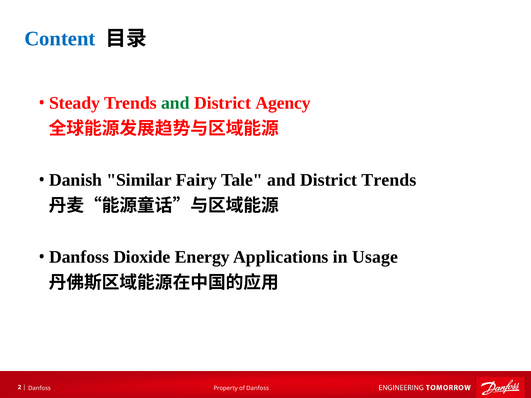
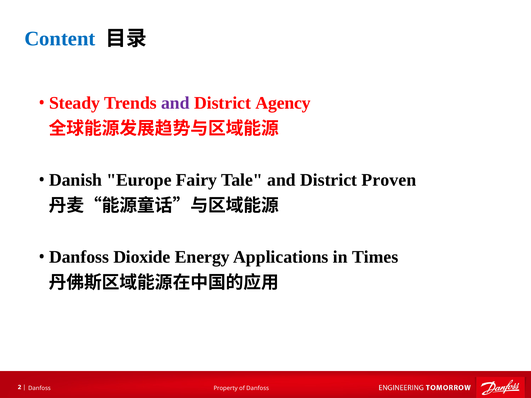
and at (175, 103) colour: green -> purple
Similar: Similar -> Europe
District Trends: Trends -> Proven
Usage: Usage -> Times
